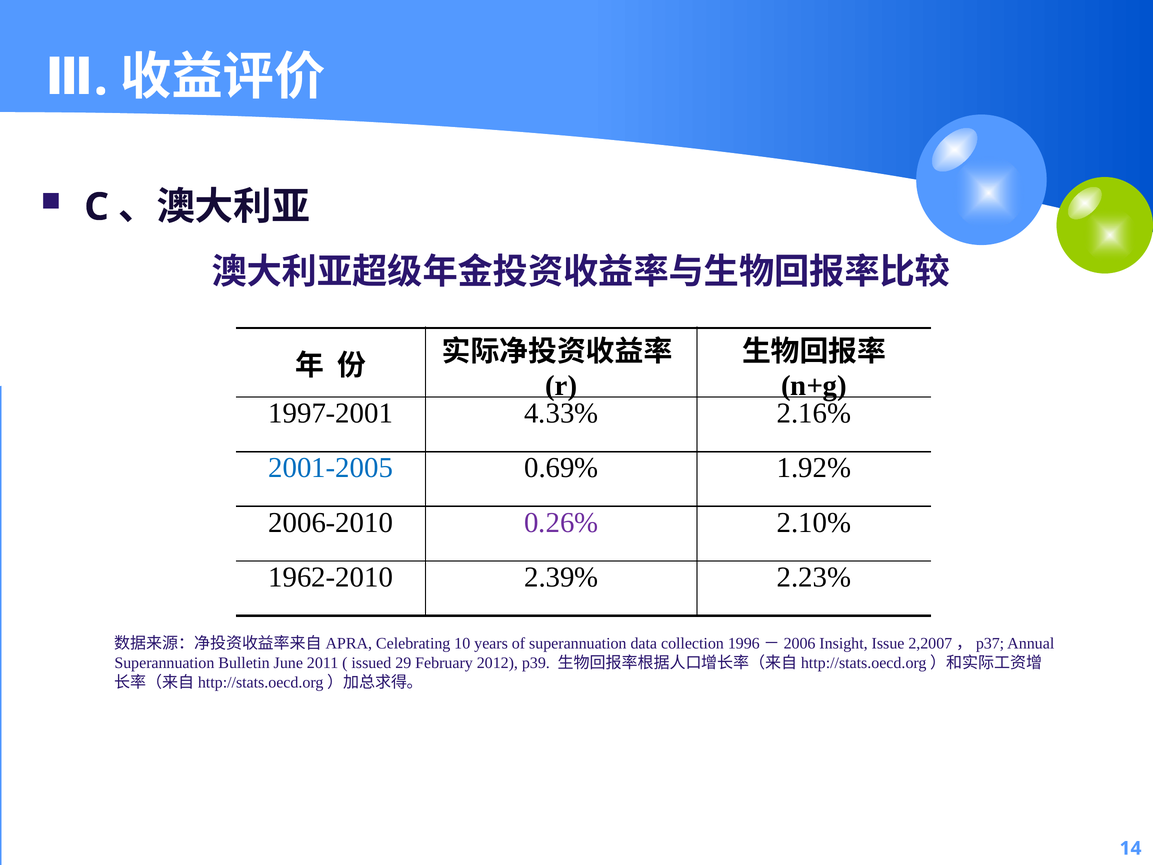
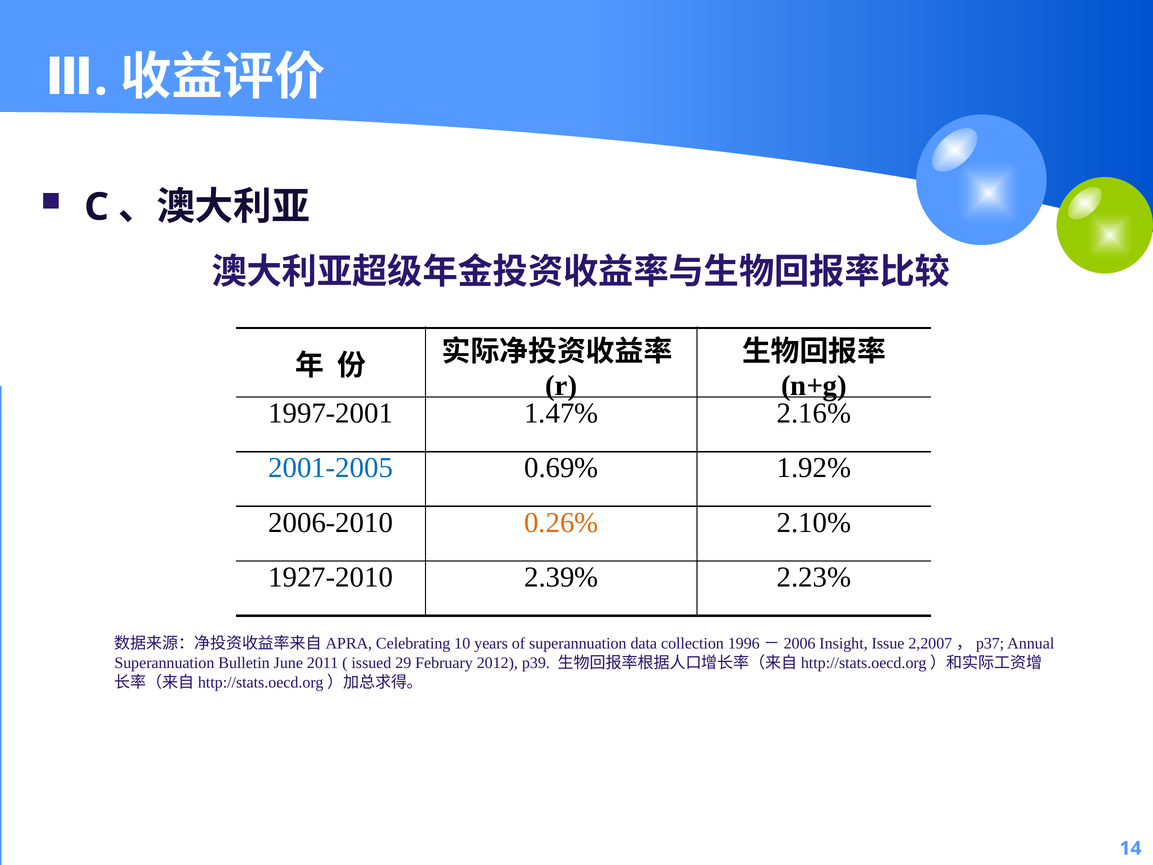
4.33%: 4.33% -> 1.47%
0.26% colour: purple -> orange
1962-2010: 1962-2010 -> 1927-2010
